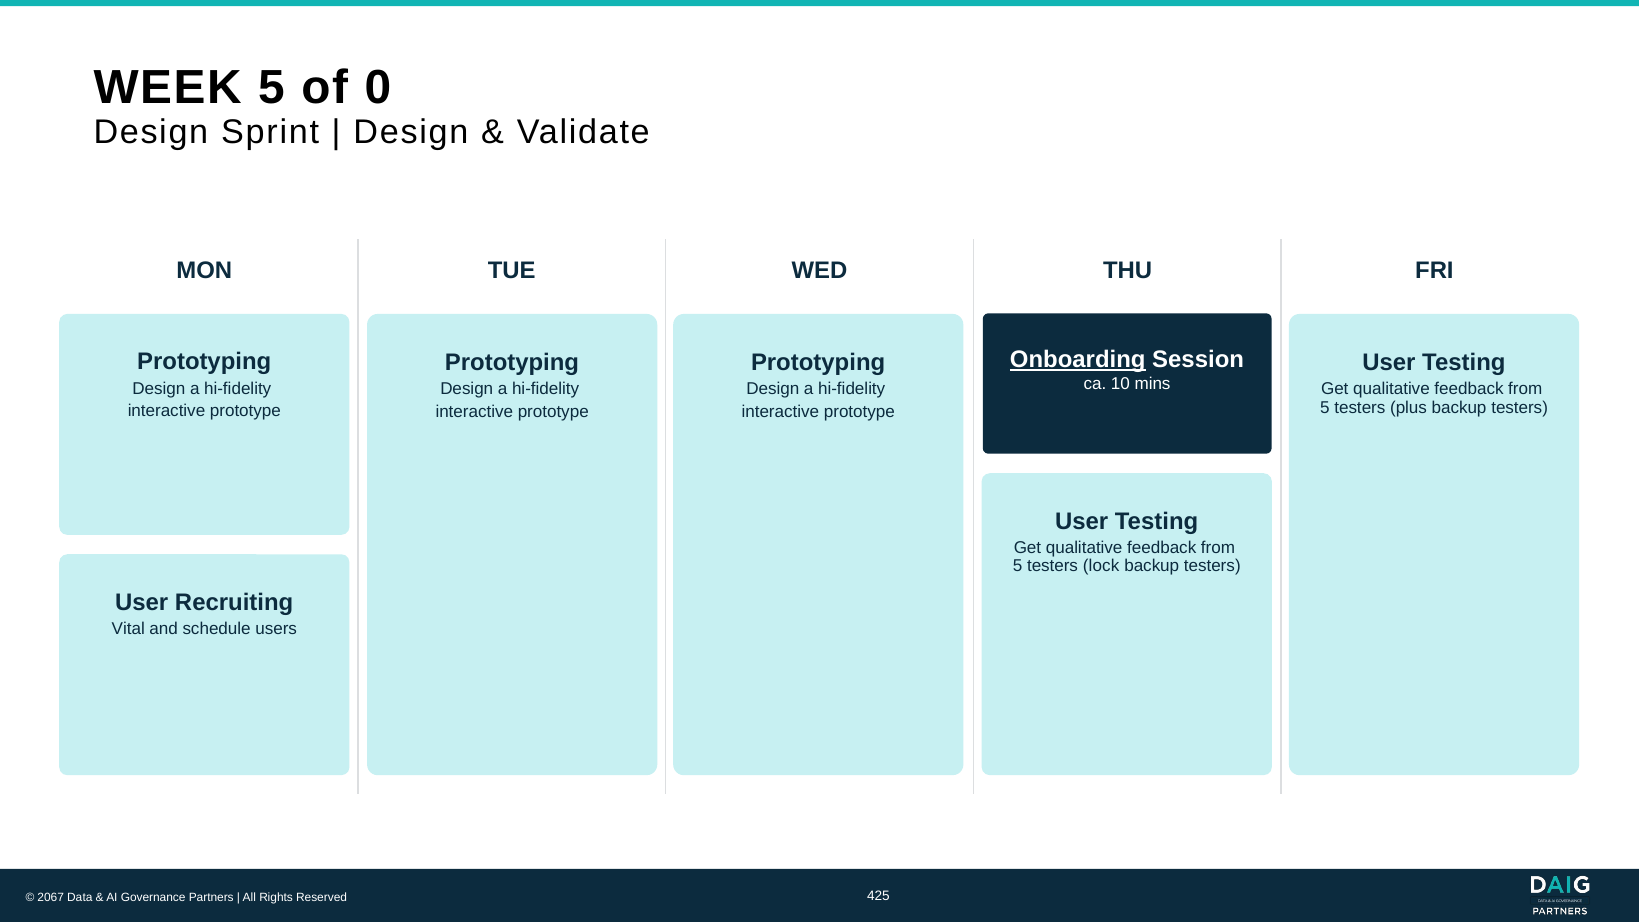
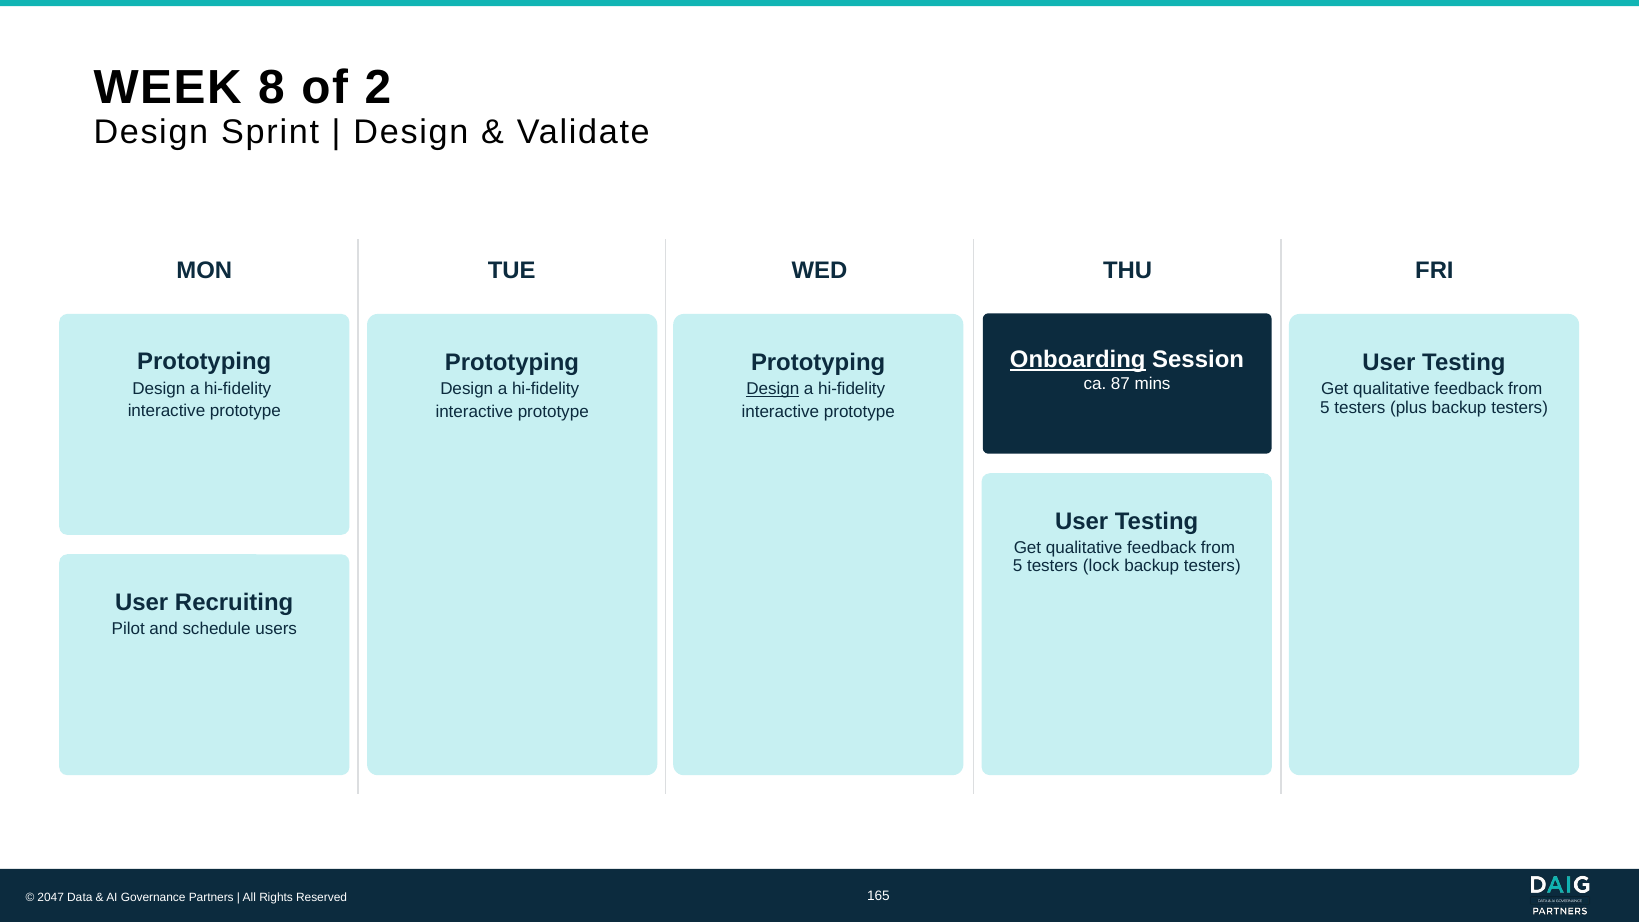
WEEK 5: 5 -> 8
0: 0 -> 2
10: 10 -> 87
Design at (773, 389) underline: none -> present
Vital: Vital -> Pilot
2067: 2067 -> 2047
425: 425 -> 165
